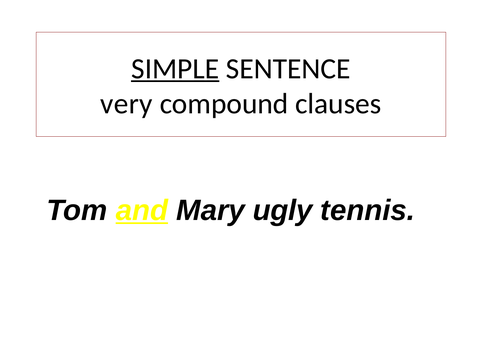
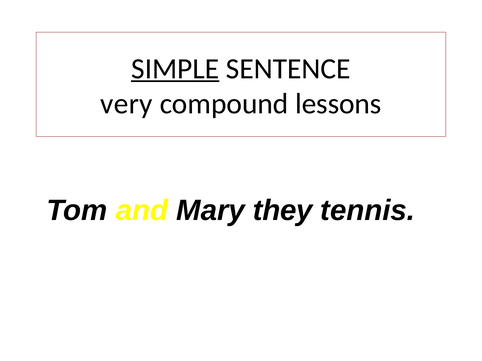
clauses: clauses -> lessons
and underline: present -> none
ugly: ugly -> they
